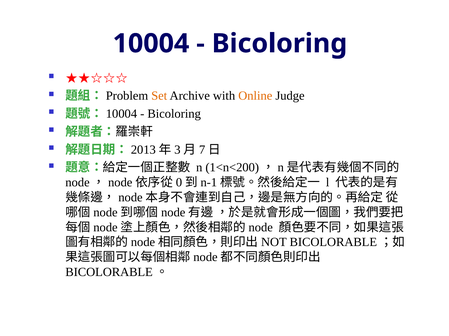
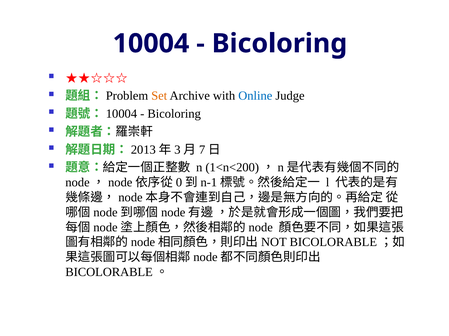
Online colour: orange -> blue
